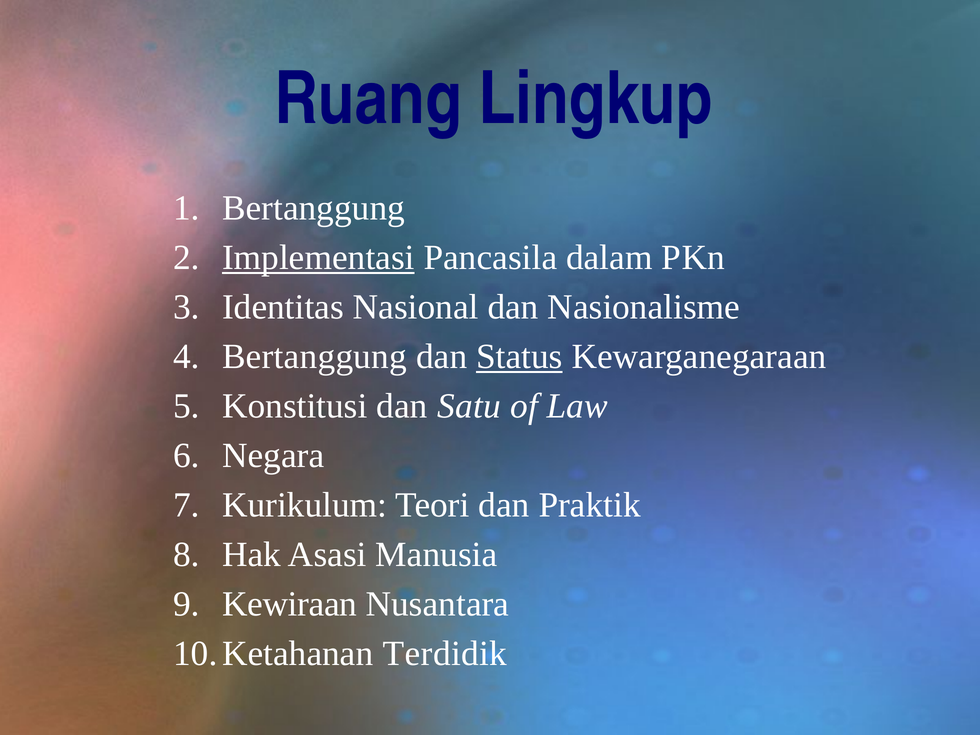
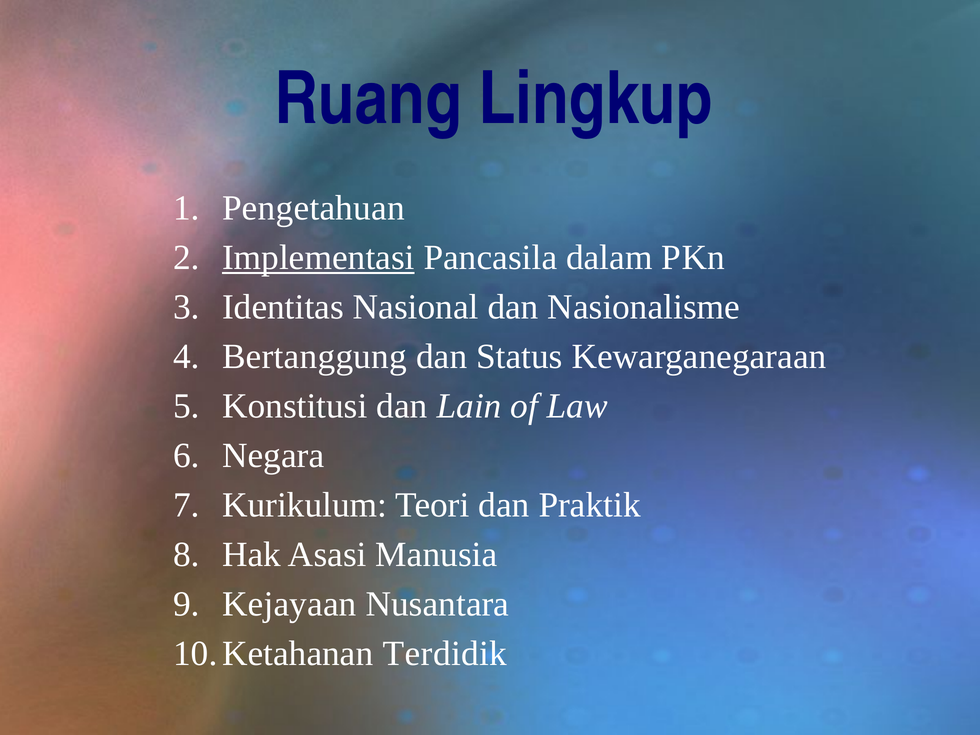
Bertanggung at (314, 208): Bertanggung -> Pengetahuan
Status underline: present -> none
Satu: Satu -> Lain
Kewiraan: Kewiraan -> Kejayaan
